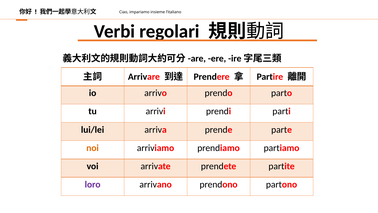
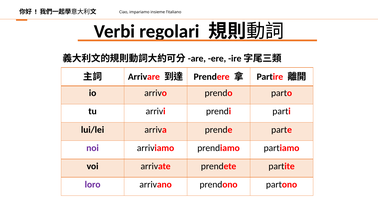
noi colour: orange -> purple
